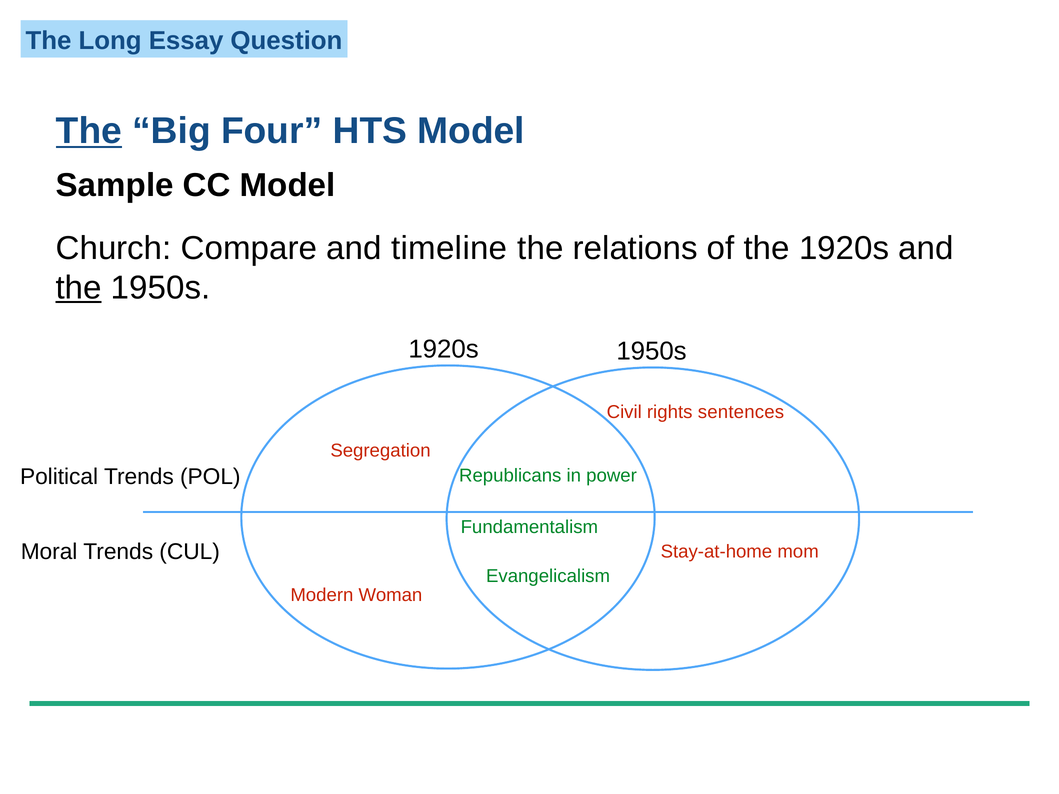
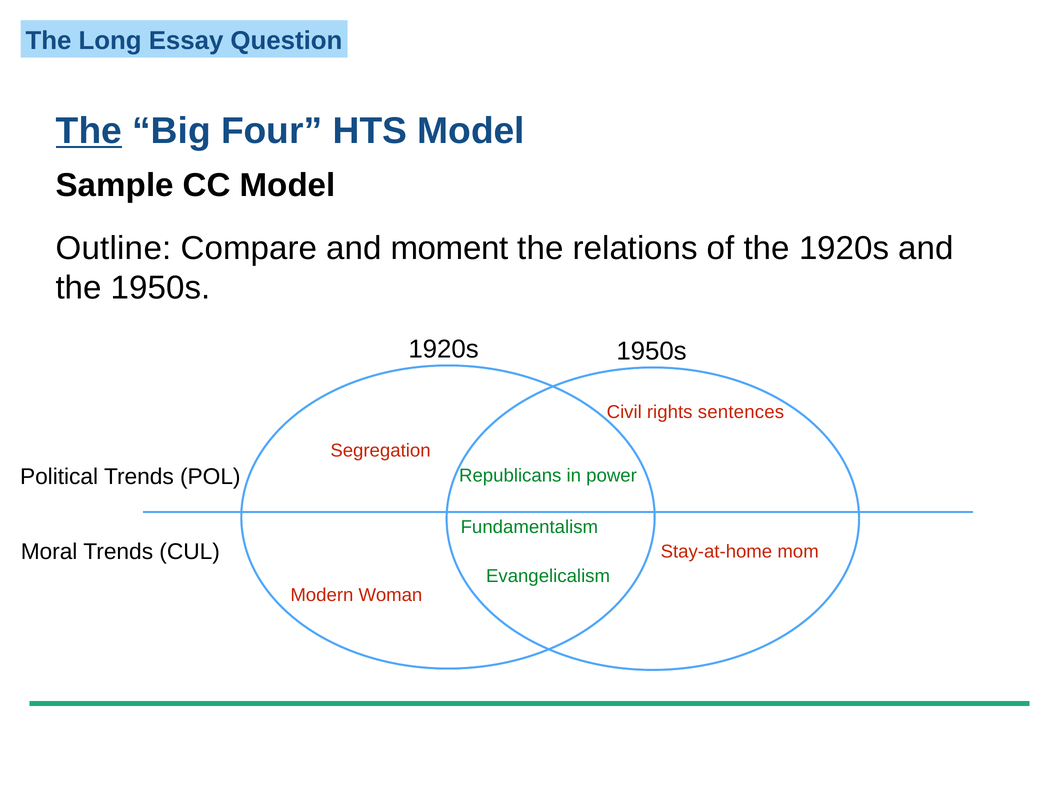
Church: Church -> Outline
timeline: timeline -> moment
the at (79, 288) underline: present -> none
